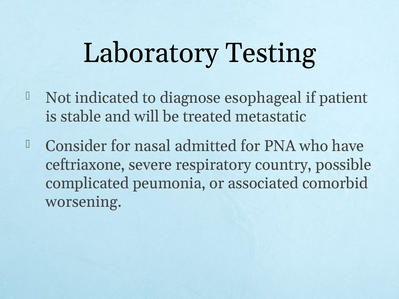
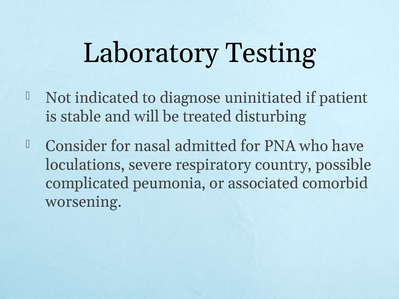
esophageal: esophageal -> uninitiated
metastatic: metastatic -> disturbing
ceftriaxone: ceftriaxone -> loculations
